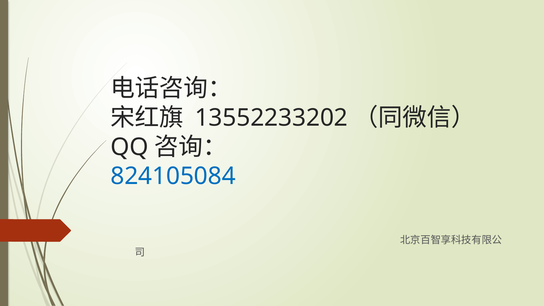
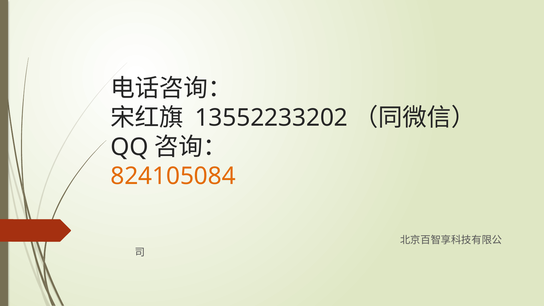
824105084 colour: blue -> orange
